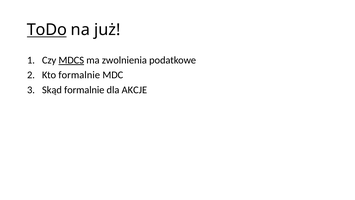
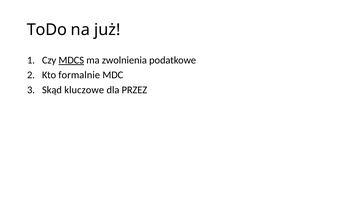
ToDo underline: present -> none
Skąd formalnie: formalnie -> kluczowe
AKCJE: AKCJE -> PRZEZ
